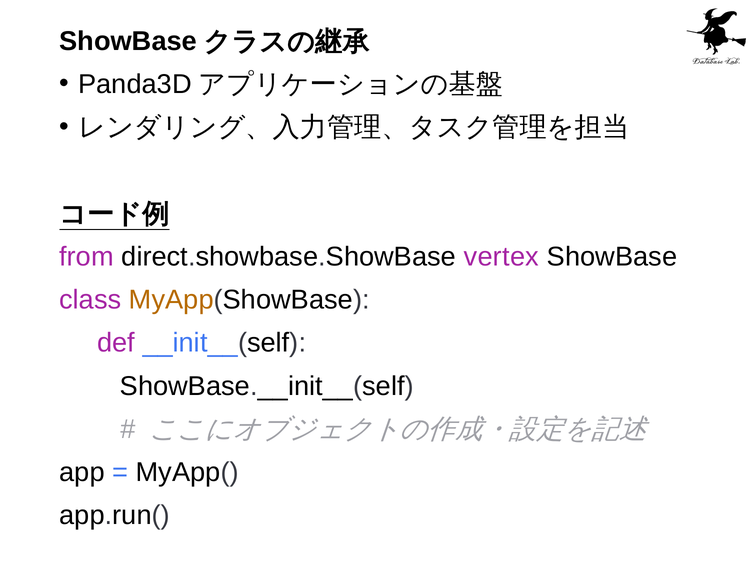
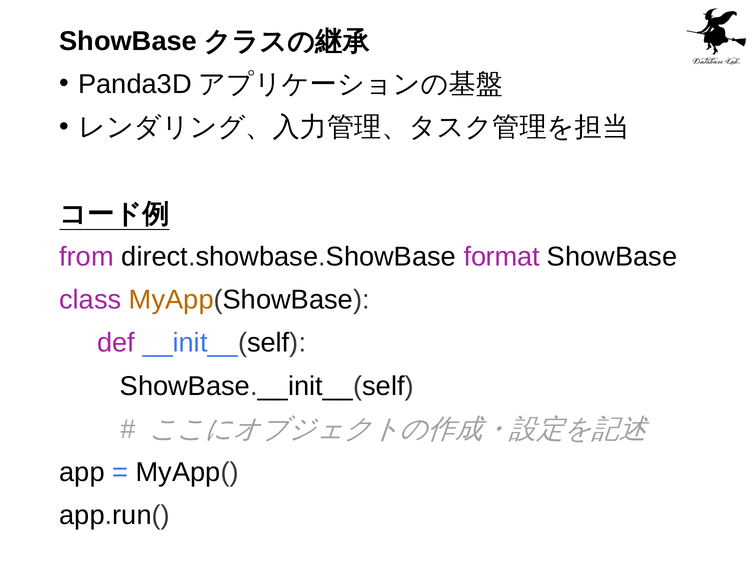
vertex: vertex -> format
